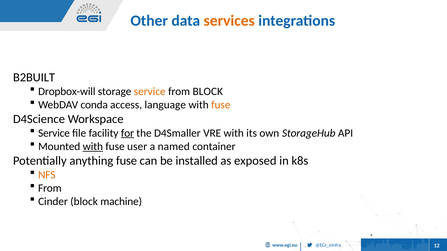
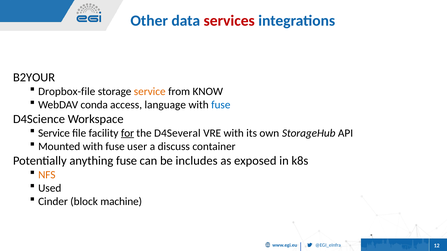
services colour: orange -> red
B2BUILT: B2BUILT -> B2YOUR
Dropbox-will: Dropbox-will -> Dropbox-file
from BLOCK: BLOCK -> KNOW
fuse at (221, 105) colour: orange -> blue
D4Smaller: D4Smaller -> D4Several
with at (93, 147) underline: present -> none
named: named -> discuss
installed: installed -> includes
From at (50, 188): From -> Used
